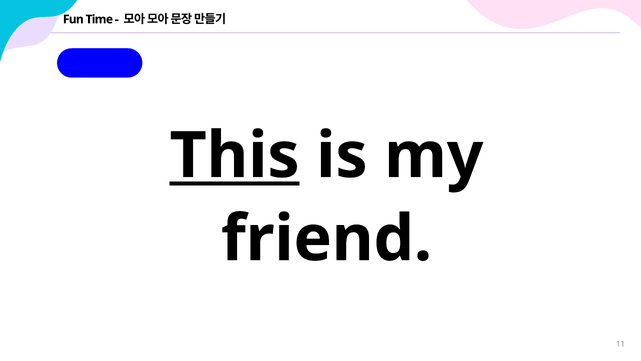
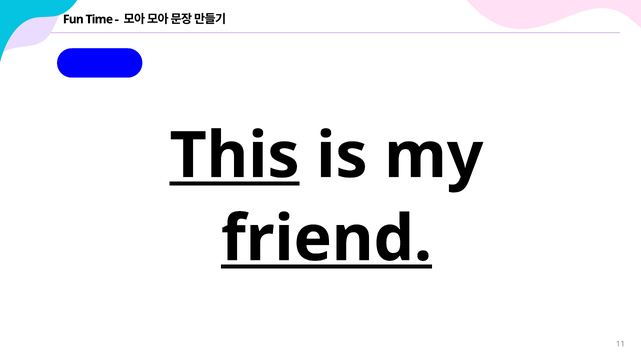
friend underline: none -> present
